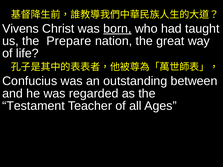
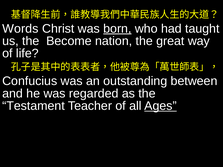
Vivens: Vivens -> Words
Prepare: Prepare -> Become
Ages underline: none -> present
